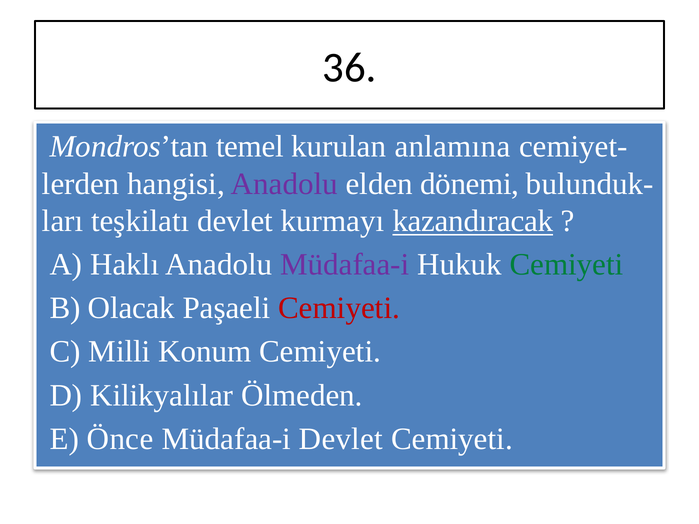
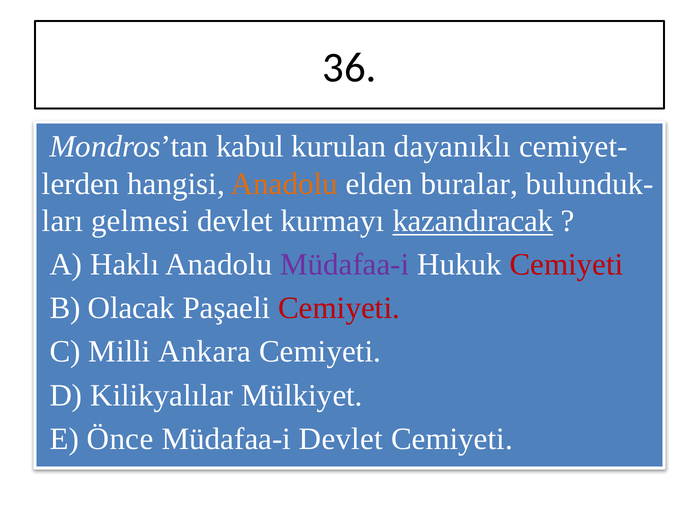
temel: temel -> kabul
anlamına: anlamına -> dayanıklı
Anadolu at (284, 184) colour: purple -> orange
dönemi: dönemi -> buralar
teşkilatı: teşkilatı -> gelmesi
Cemiyeti at (566, 265) colour: green -> red
Konum: Konum -> Ankara
Ölmeden: Ölmeden -> Mülkiyet
